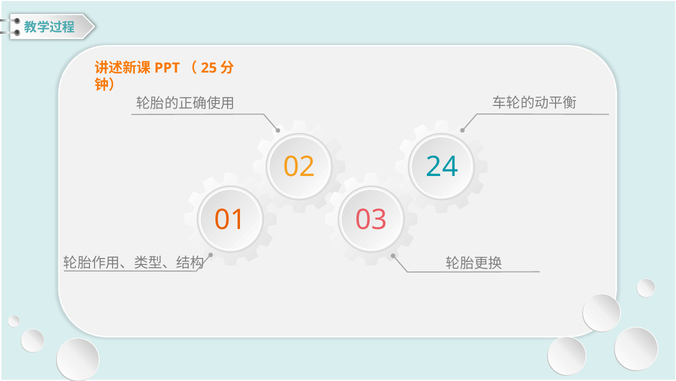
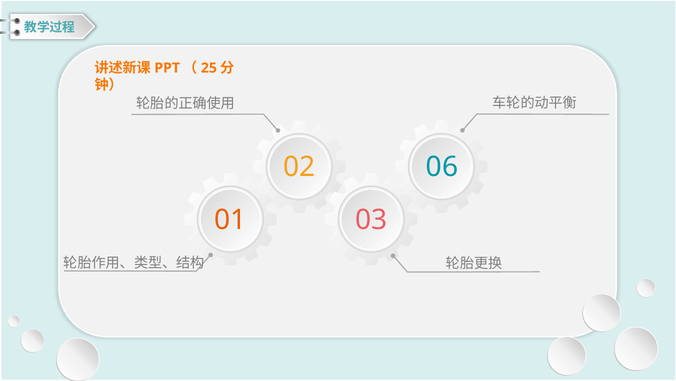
24: 24 -> 06
